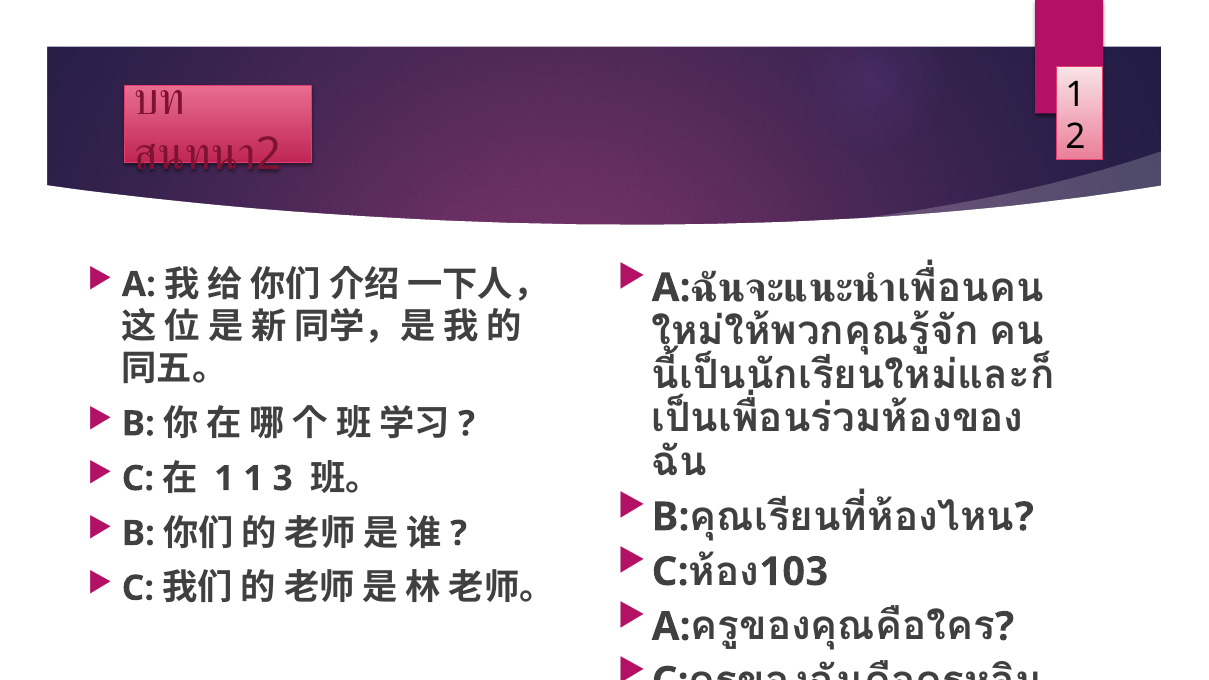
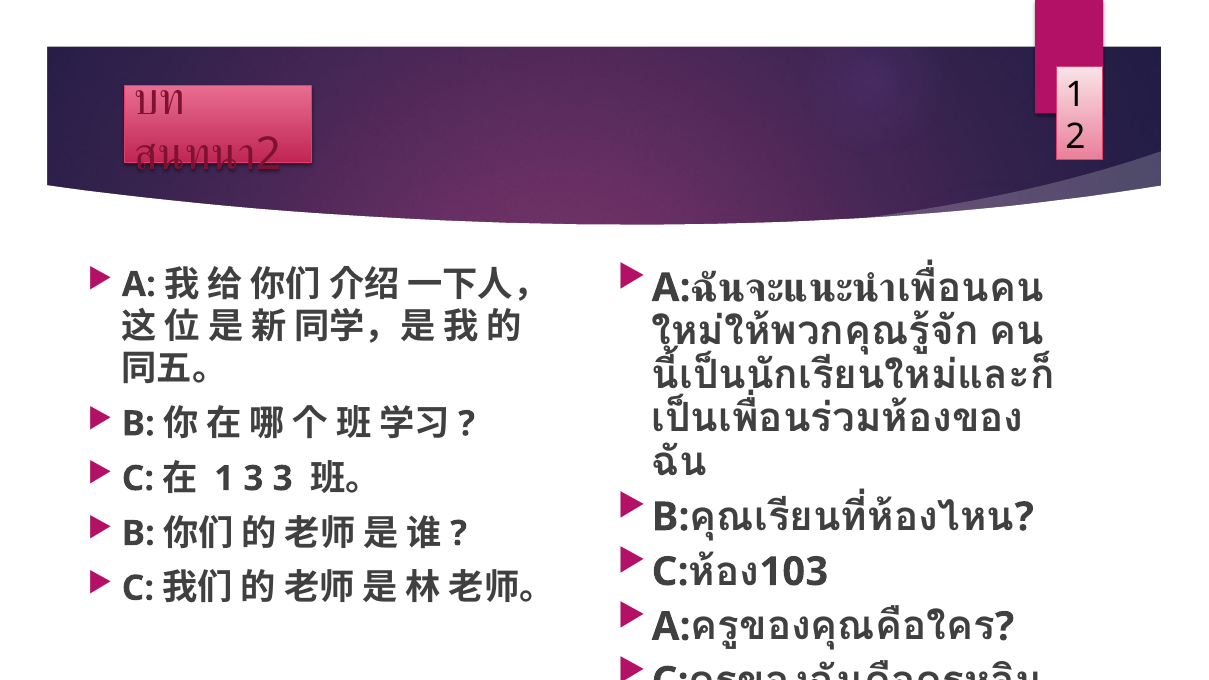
1 1: 1 -> 3
